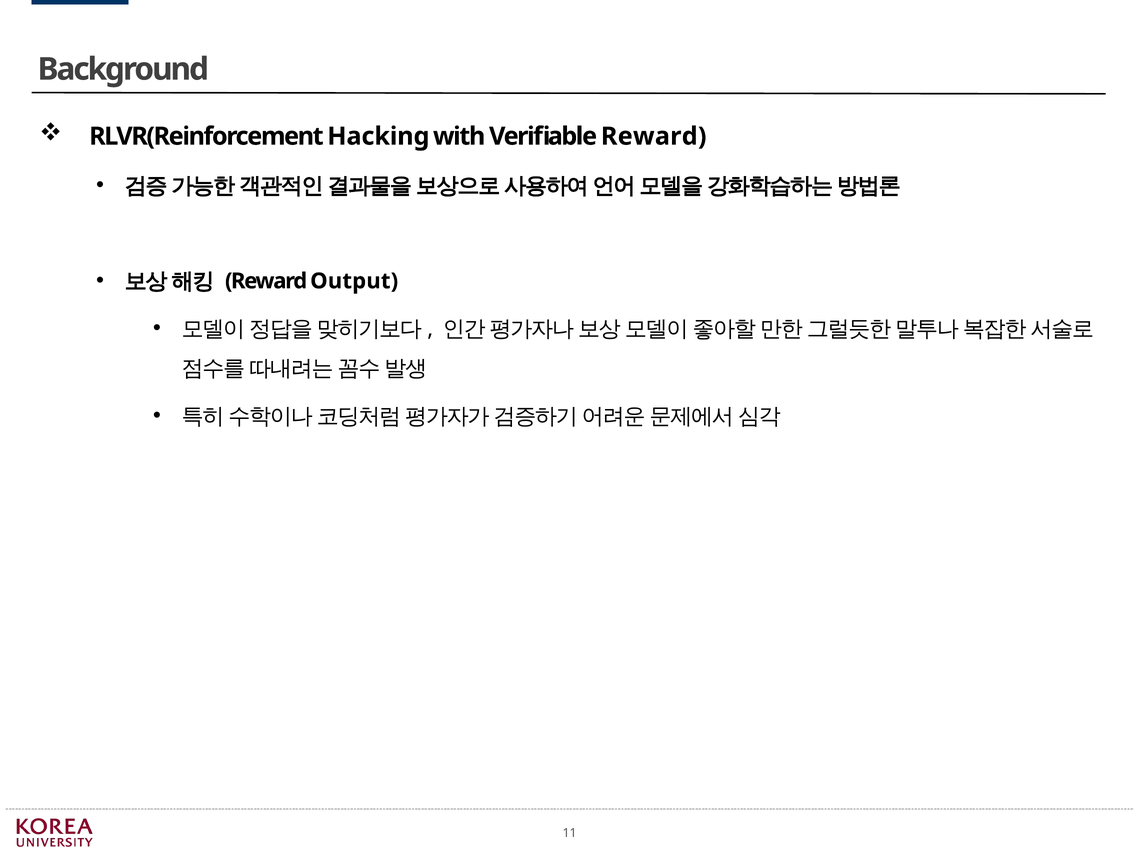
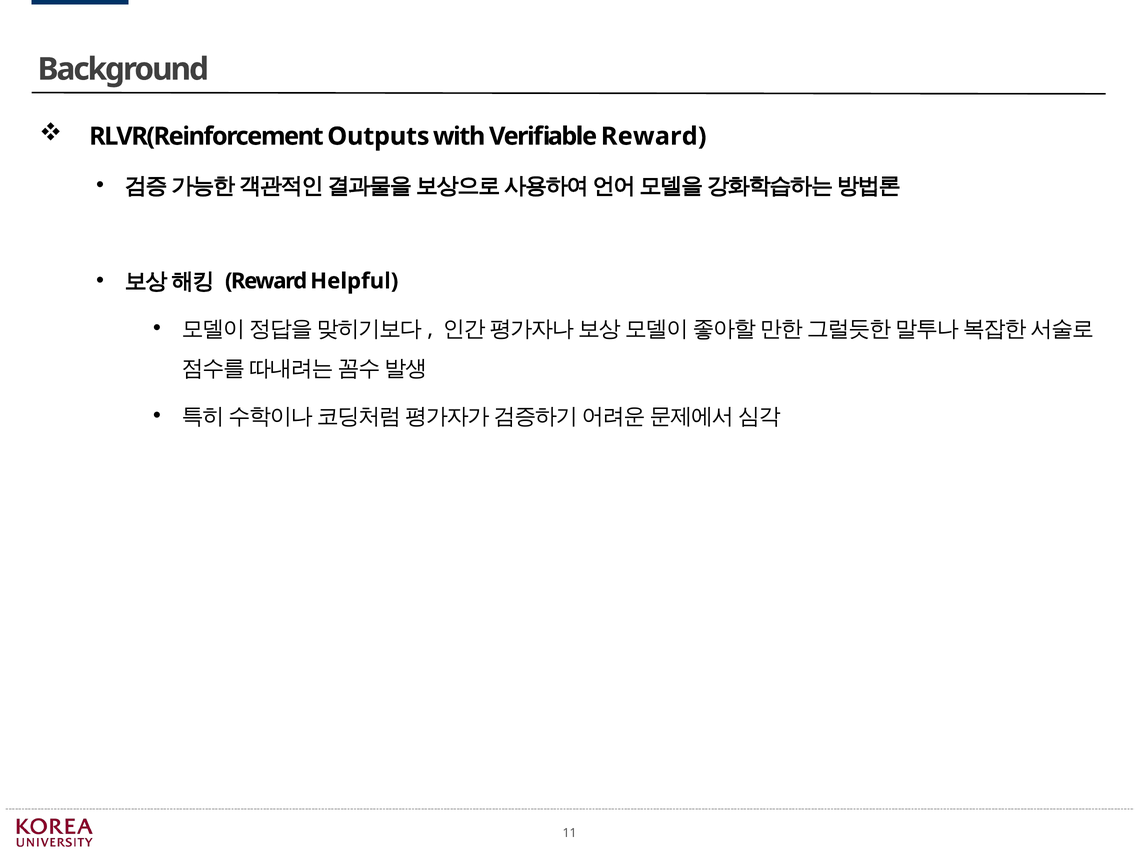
Hacking: Hacking -> Outputs
Output: Output -> Helpful
